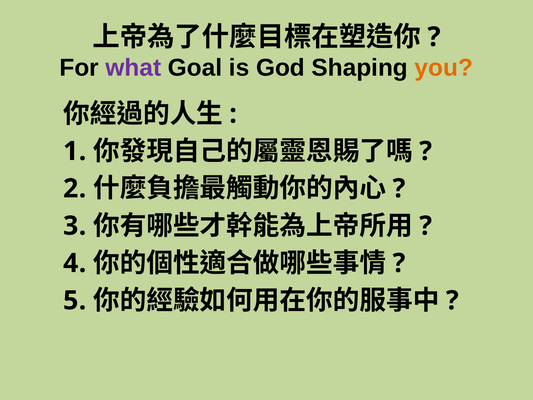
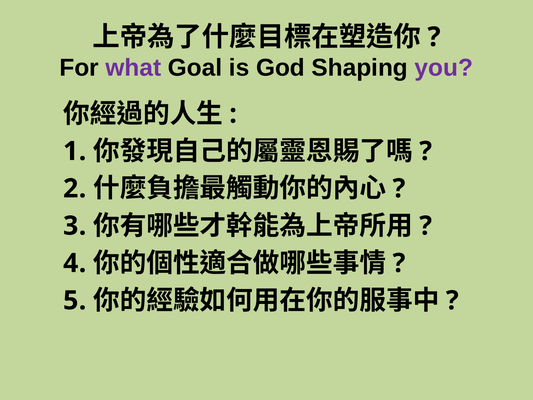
you colour: orange -> purple
